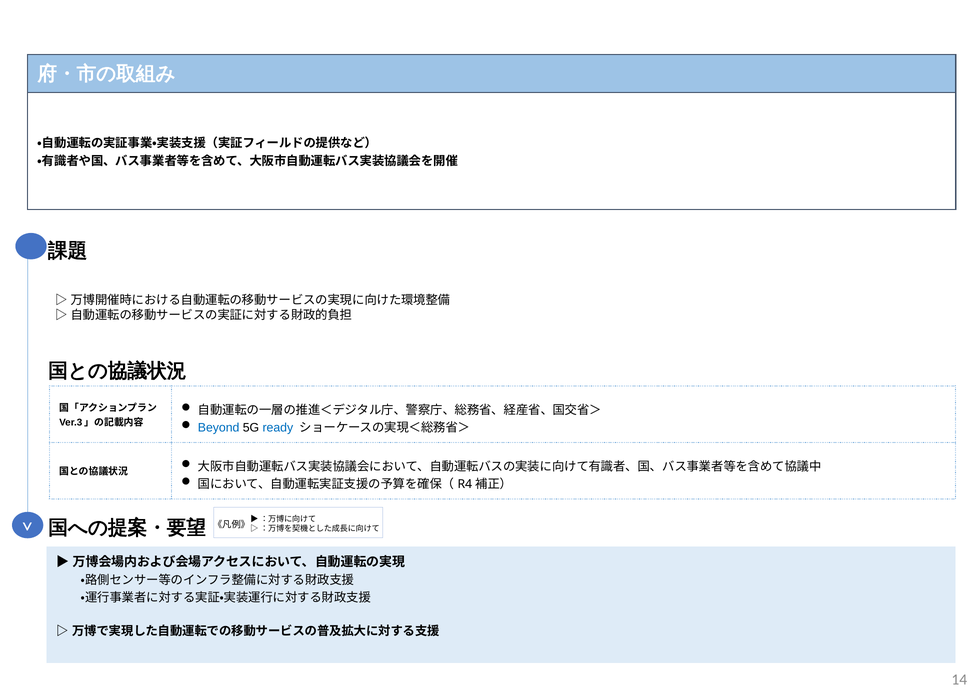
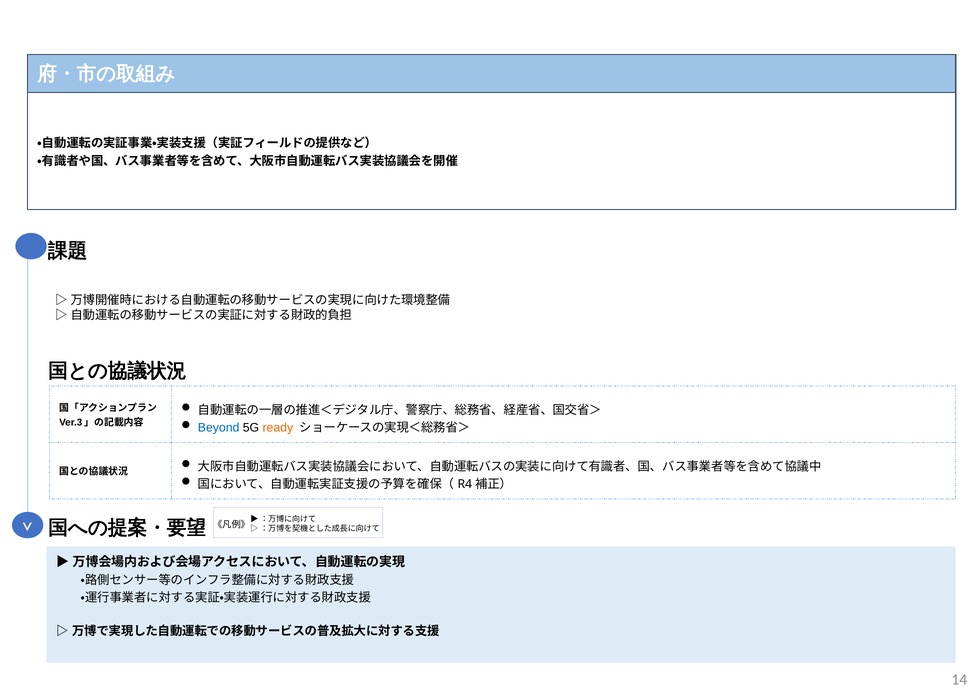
ready colour: blue -> orange
